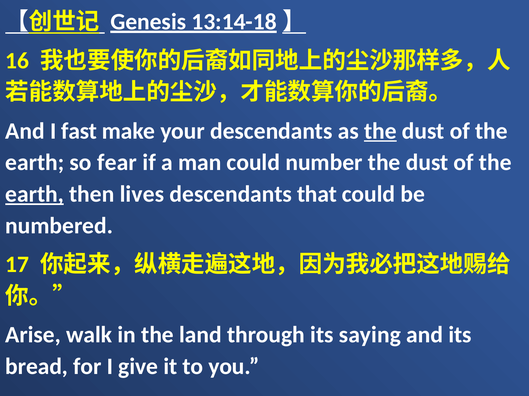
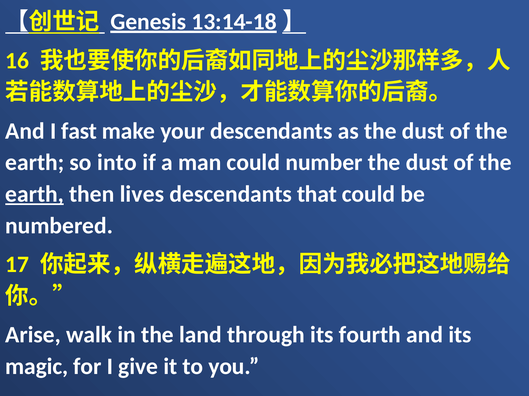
the at (380, 131) underline: present -> none
fear: fear -> into
saying: saying -> fourth
bread: bread -> magic
